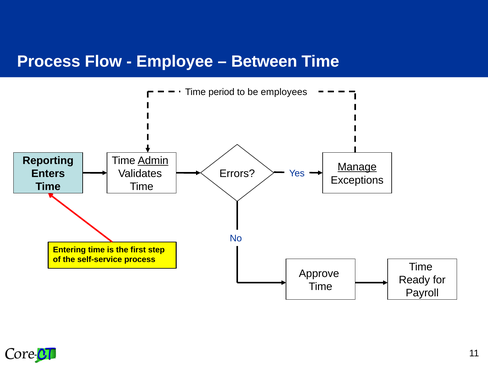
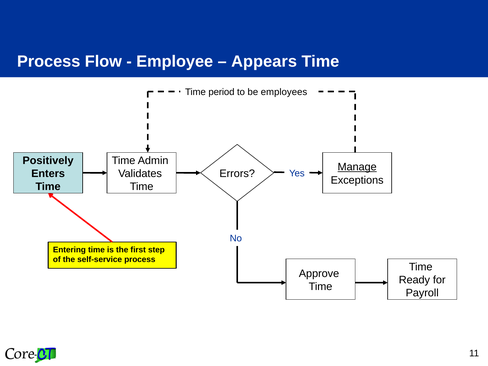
Between: Between -> Appears
Reporting: Reporting -> Positively
Admin underline: present -> none
